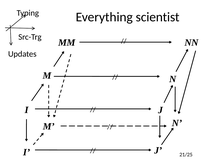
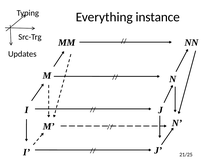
scientist: scientist -> instance
